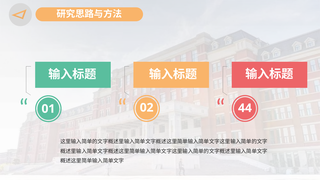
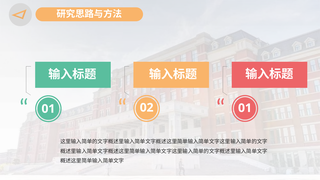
02 44: 44 -> 01
